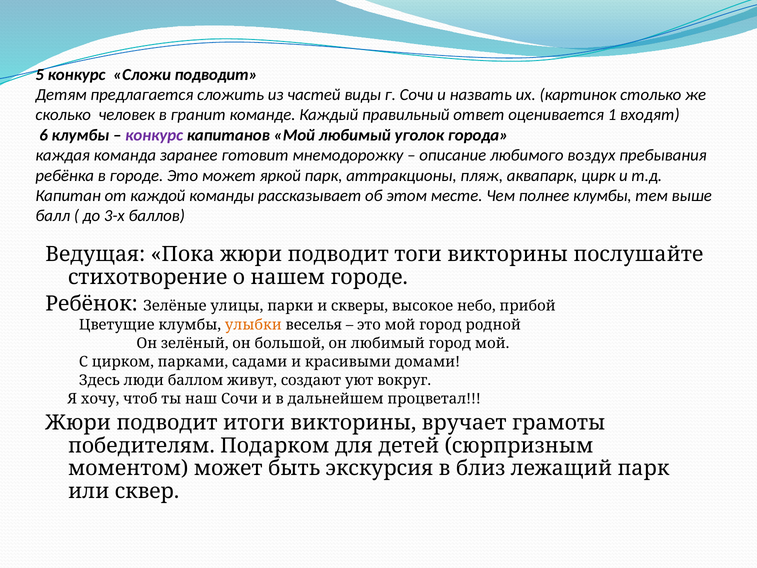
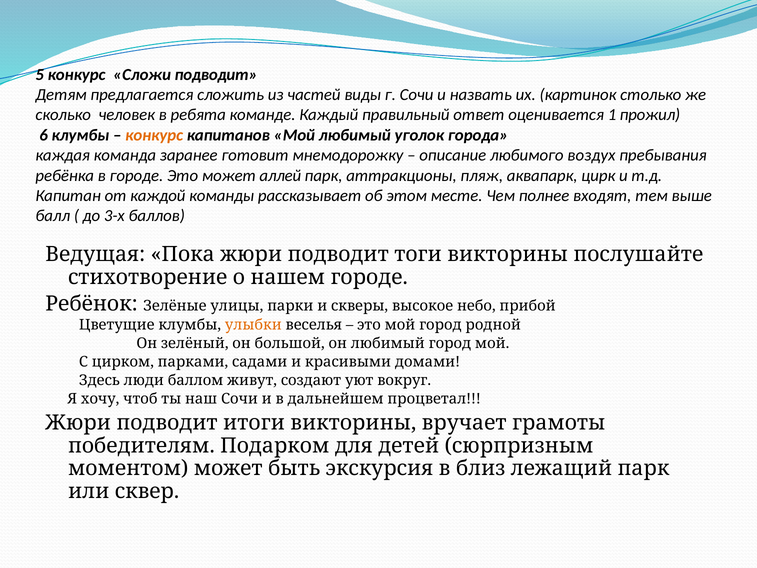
гранит: гранит -> ребята
входят: входят -> прожил
конкурс at (154, 135) colour: purple -> orange
яркой: яркой -> аллей
полнее клумбы: клумбы -> входят
